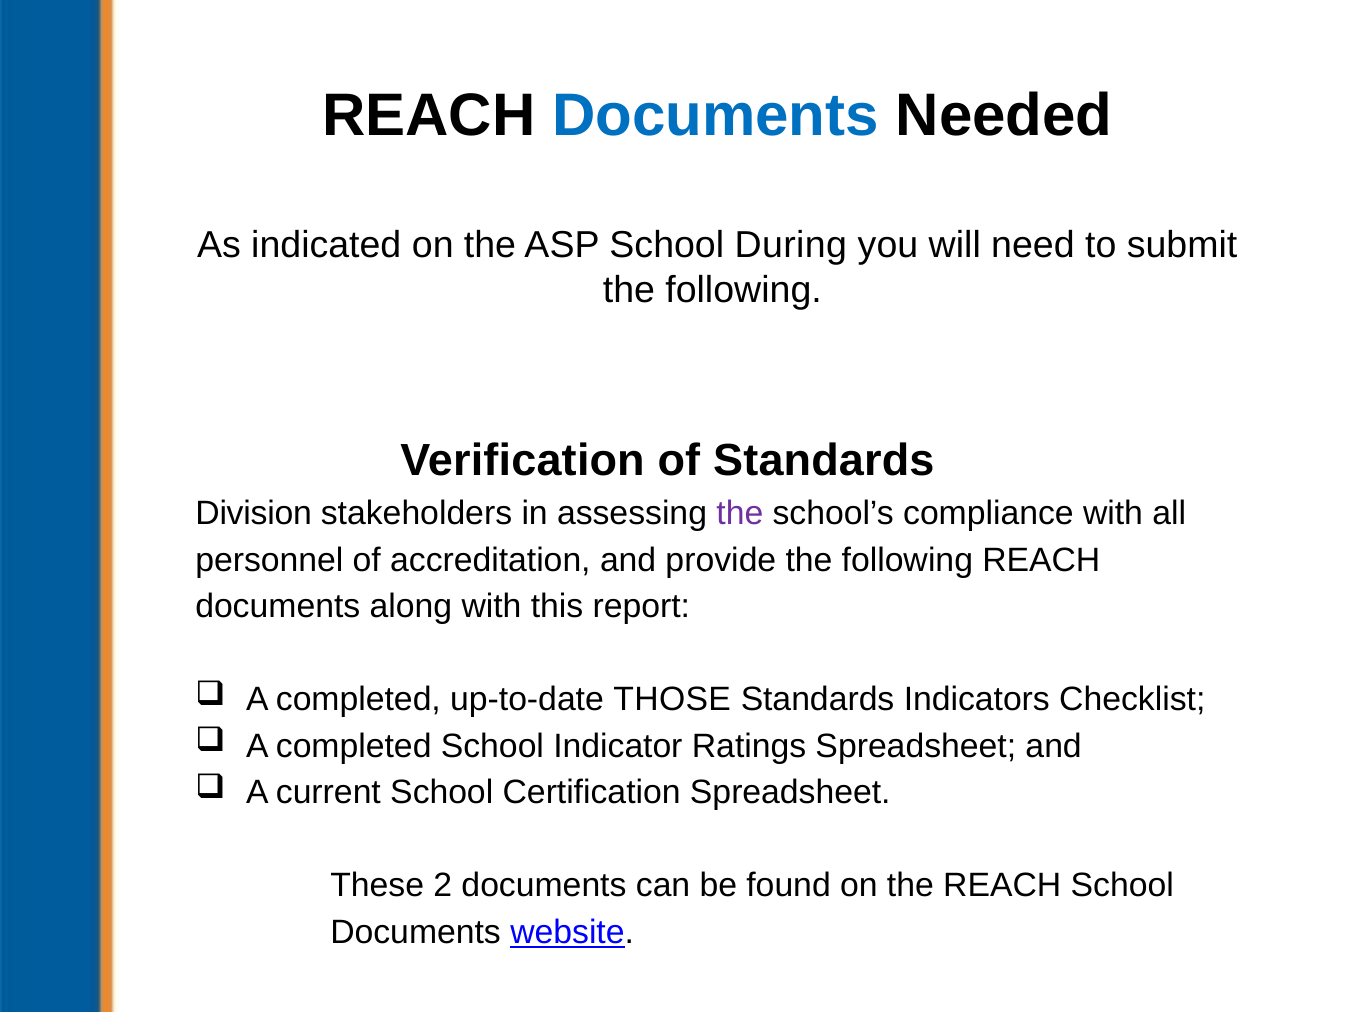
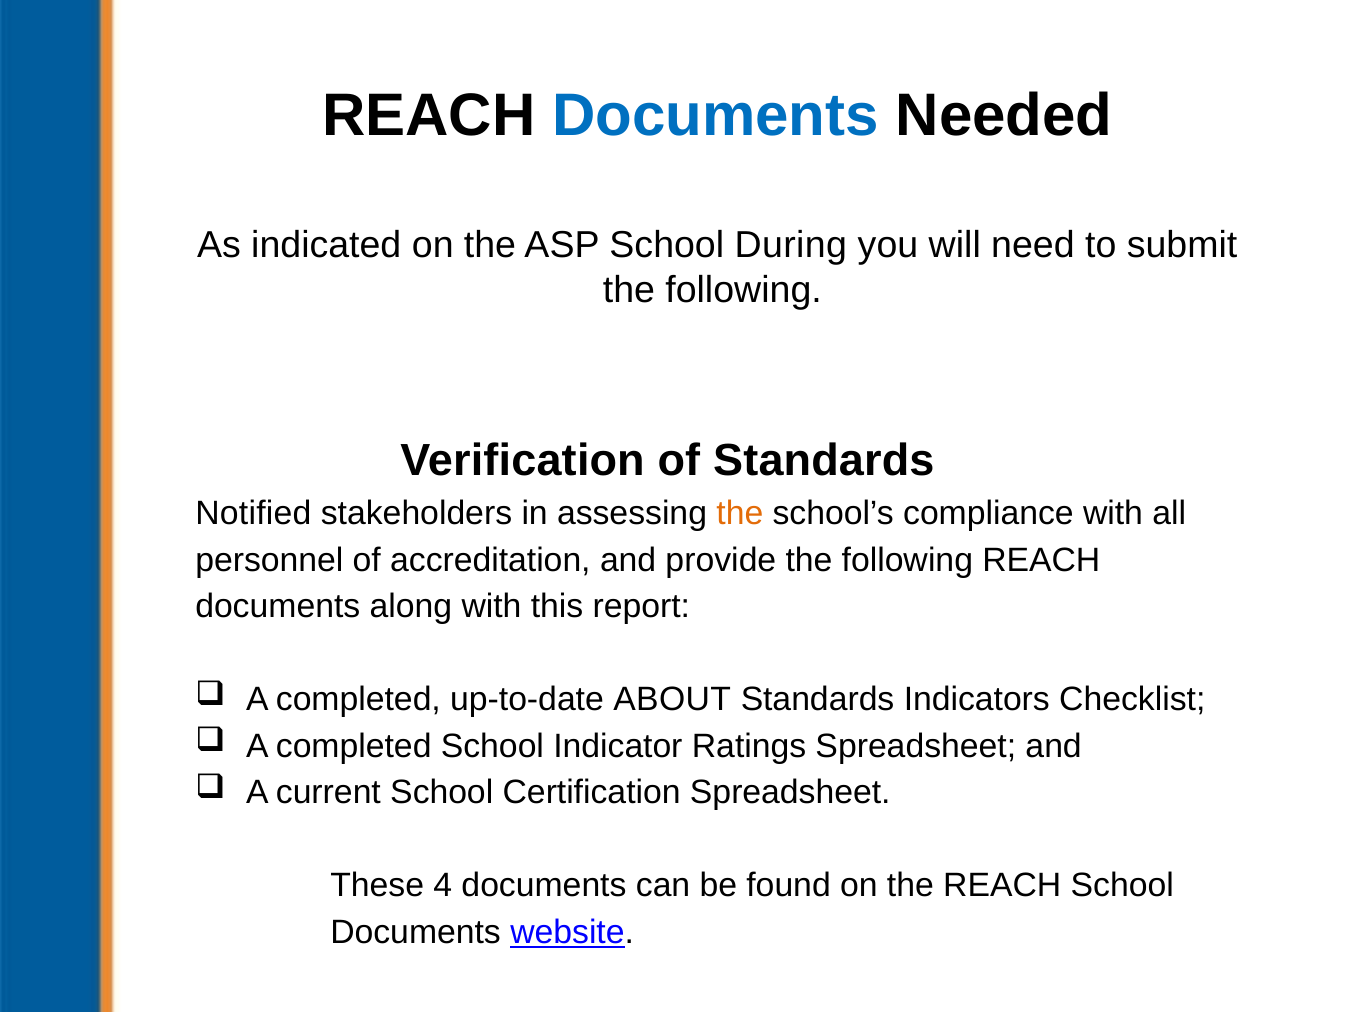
Division: Division -> Notified
the at (740, 514) colour: purple -> orange
THOSE: THOSE -> ABOUT
2: 2 -> 4
